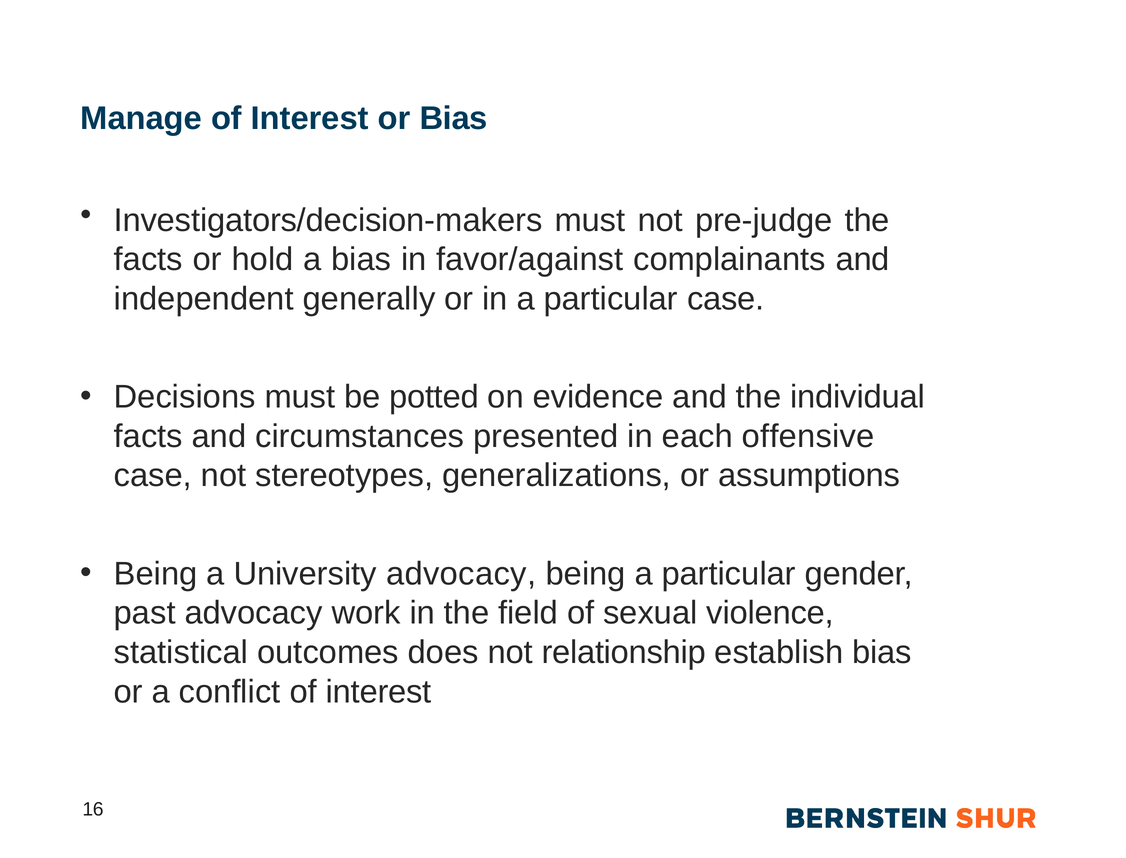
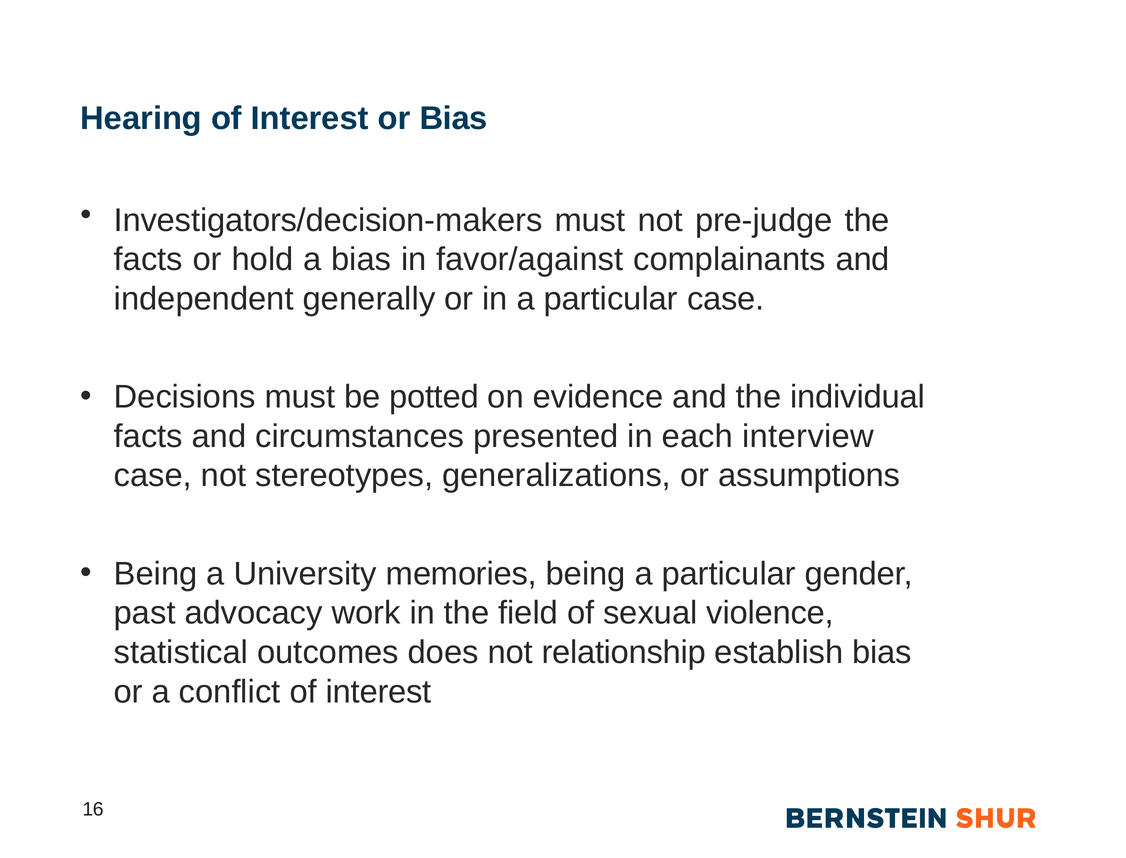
Manage: Manage -> Hearing
offensive: offensive -> interview
University advocacy: advocacy -> memories
